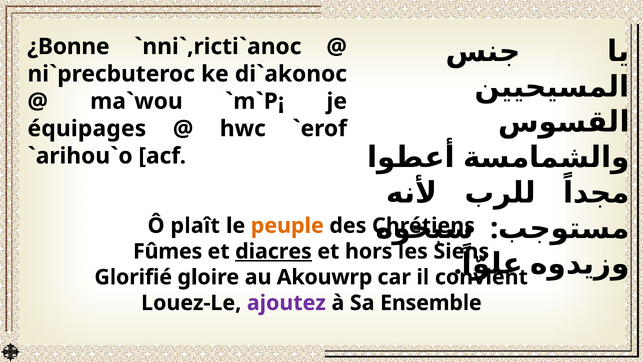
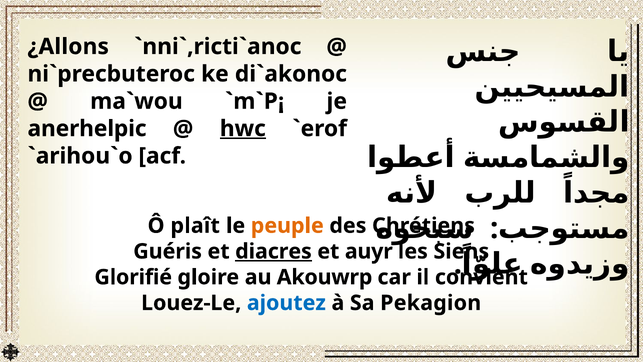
¿Bonne: ¿Bonne -> ¿Allons
équipages: équipages -> anerhelpic
hwc underline: none -> present
Fûmes: Fûmes -> Guéris
hors: hors -> auyr
ajoutez colour: purple -> blue
Ensemble: Ensemble -> Pekagion
